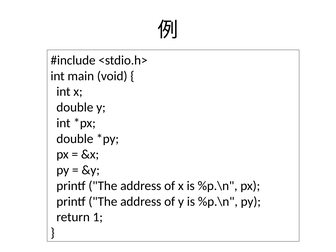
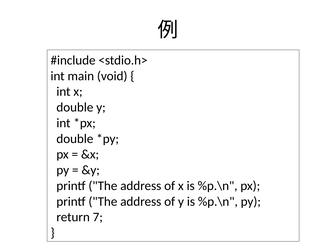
1: 1 -> 7
